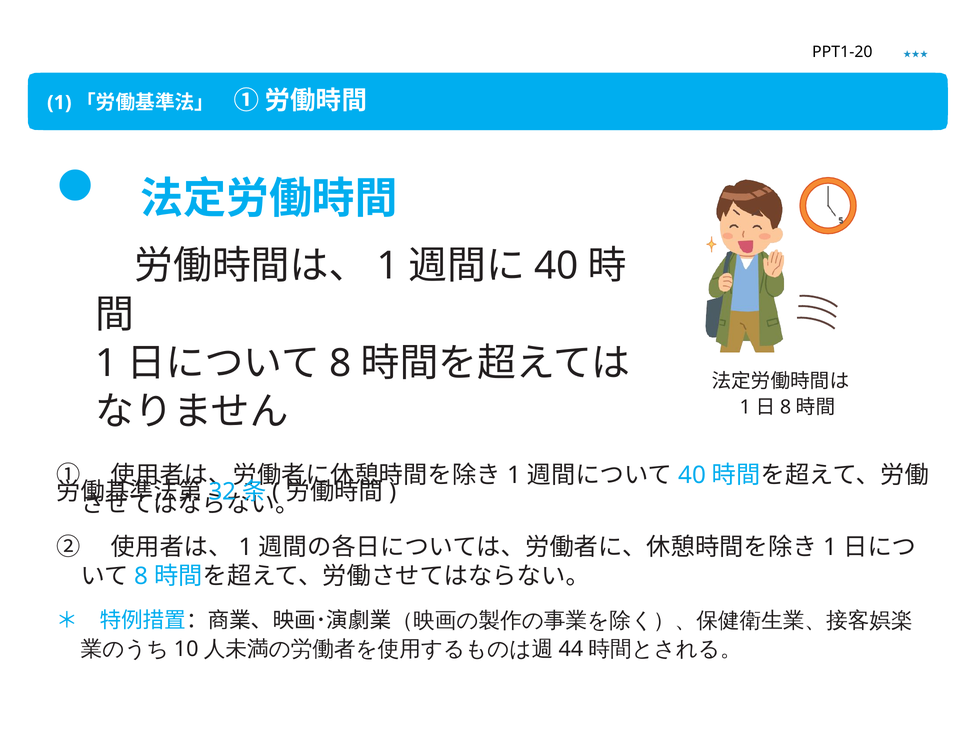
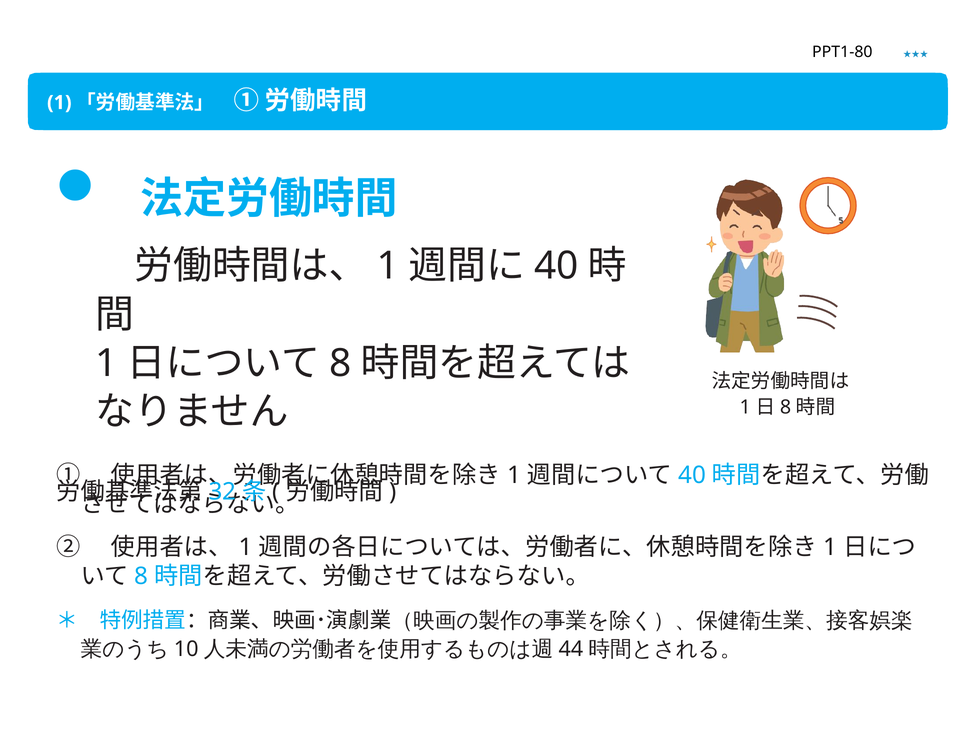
PPT1-20: PPT1-20 -> PPT1-80
